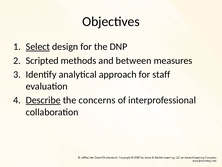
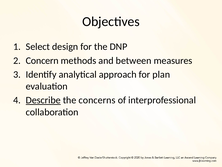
Select underline: present -> none
Scripted: Scripted -> Concern
staff: staff -> plan
